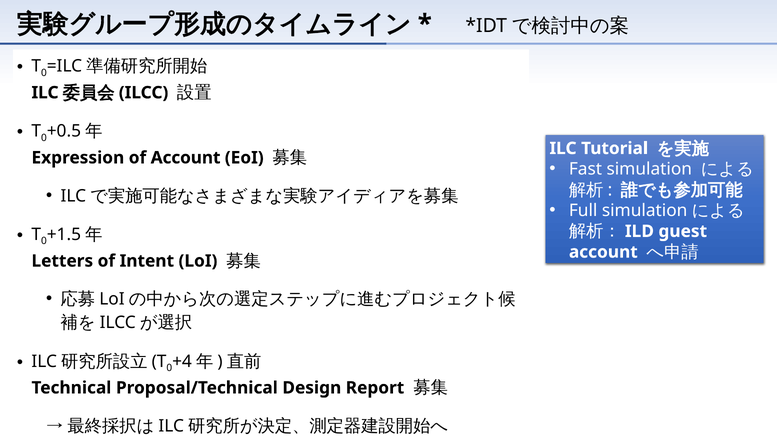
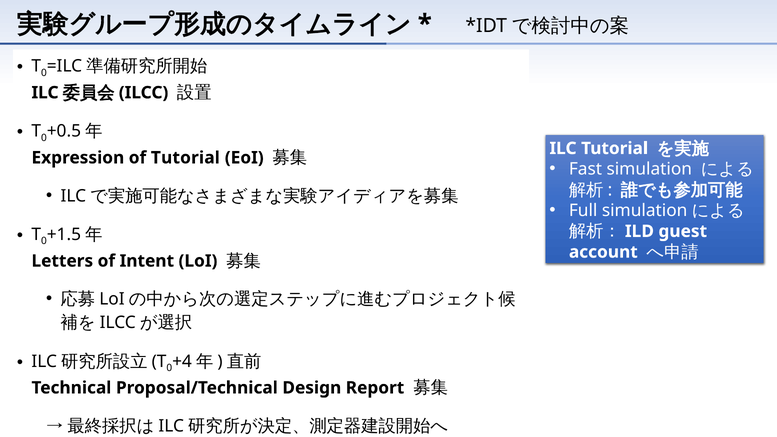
of Account: Account -> Tutorial
